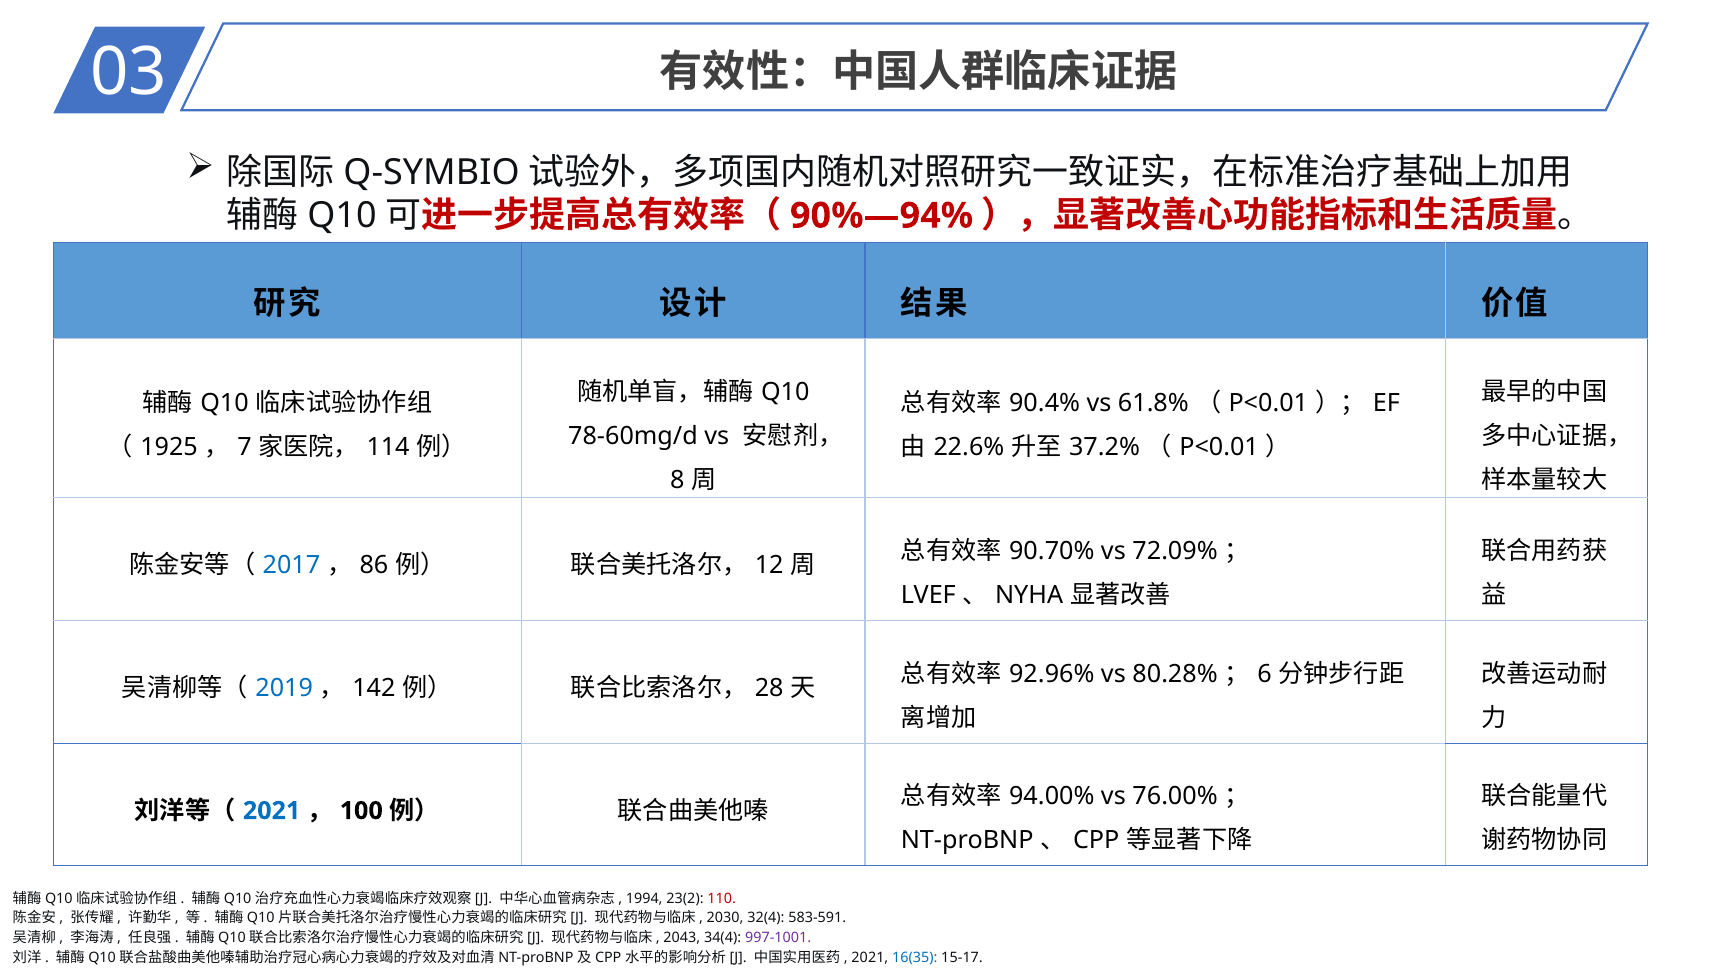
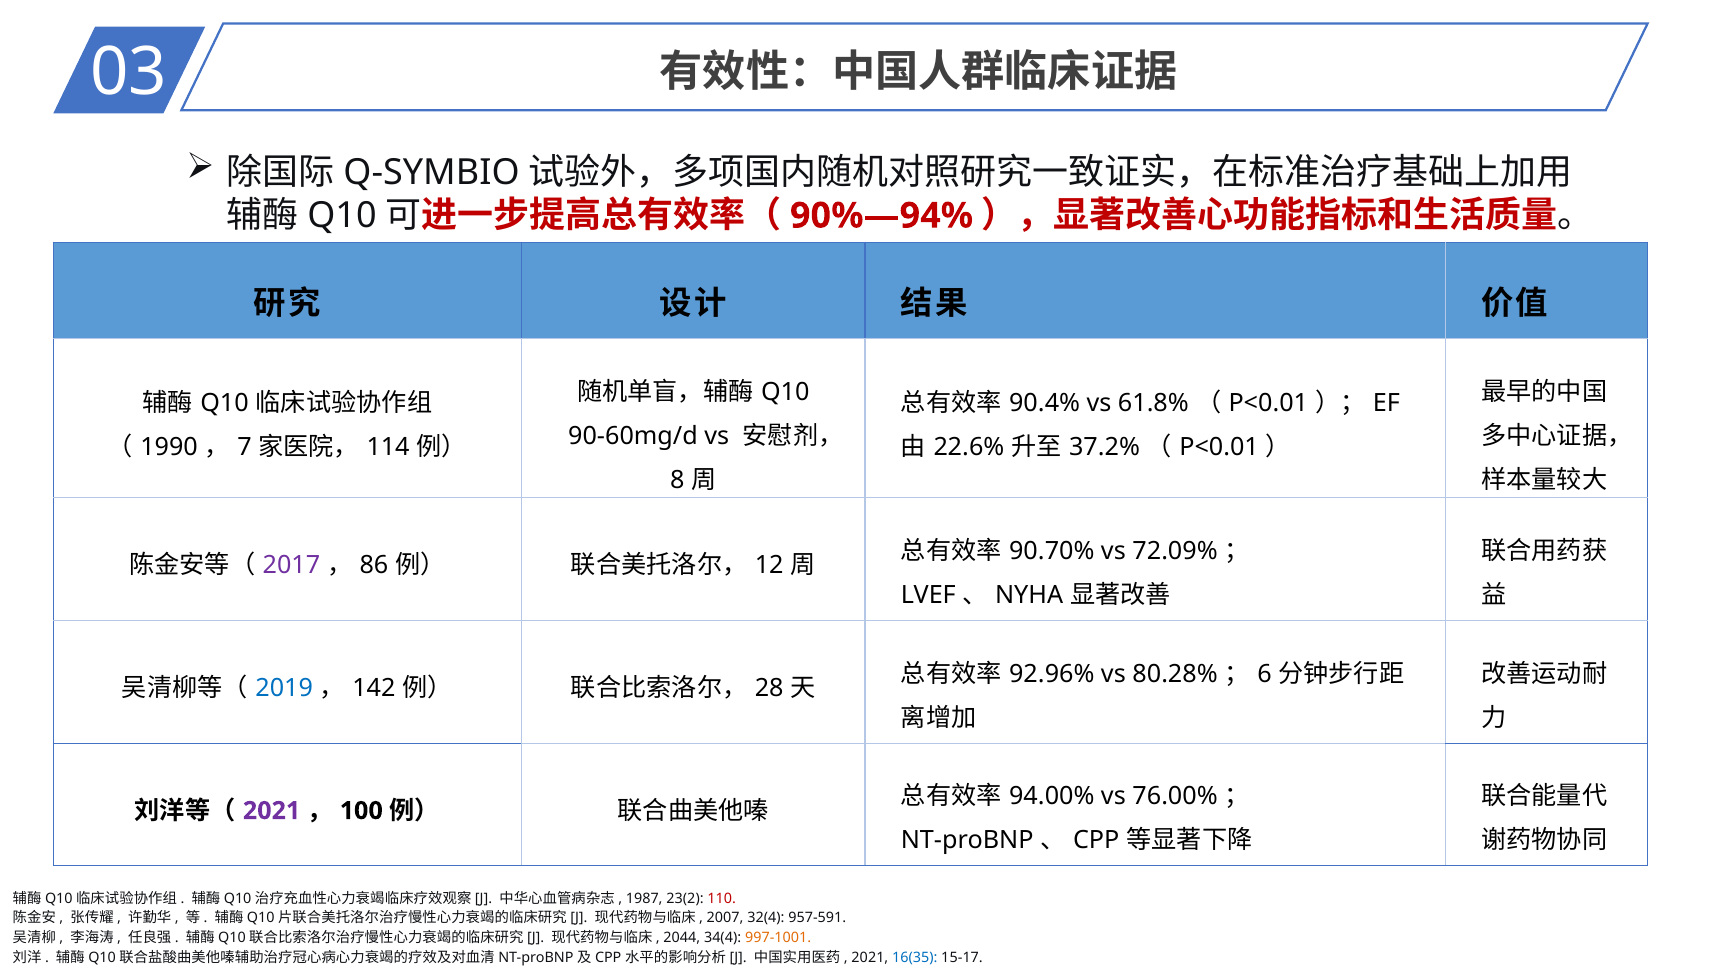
78‑60mg/d: 78‑60mg/d -> 90‑60mg/d
1925: 1925 -> 1990
2017 colour: blue -> purple
2021 at (272, 811) colour: blue -> purple
1994: 1994 -> 1987
2030: 2030 -> 2007
583-591: 583-591 -> 957-591
2043: 2043 -> 2044
997-1001 colour: purple -> orange
